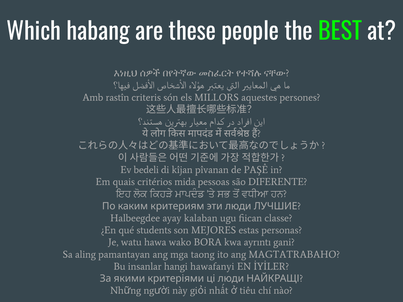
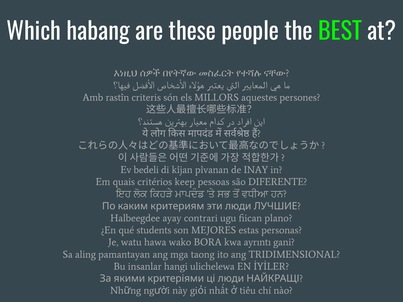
PAŞÊ: PAŞÊ -> INAY
mida: mida -> keep
kalaban: kalaban -> contrari
classe: classe -> plano
MAGTATRABAHO: MAGTATRABAHO -> TRIDIMENSIONAL
hawafanyi: hawafanyi -> ulichelewa
